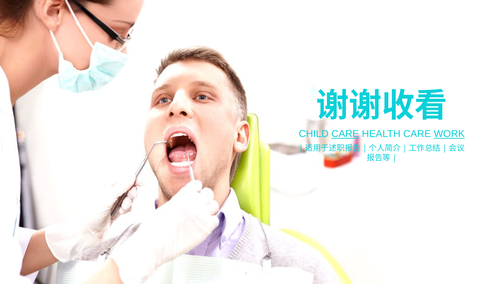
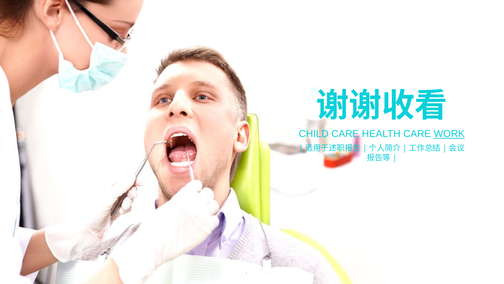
CARE at (345, 134) underline: present -> none
